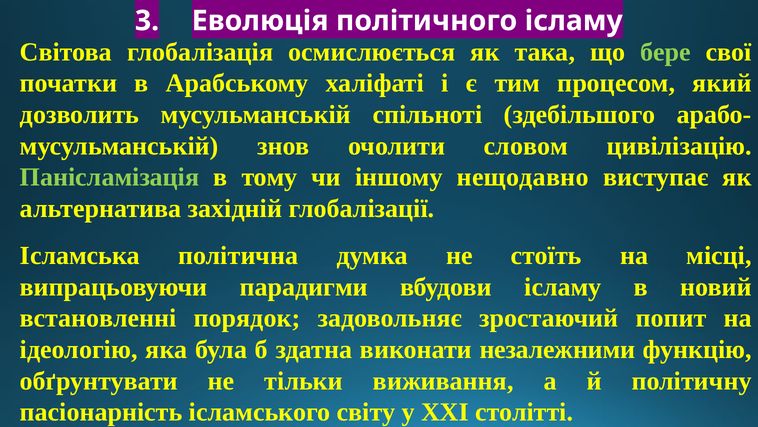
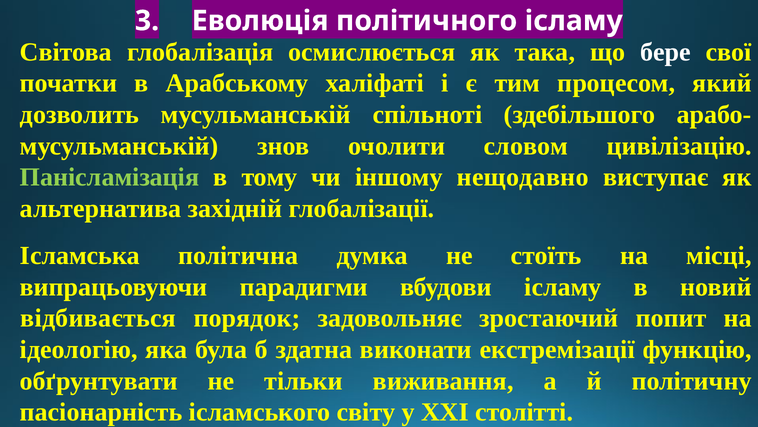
бере colour: light green -> white
встановленні: встановленні -> відбивається
незалежними: незалежними -> екстремізації
